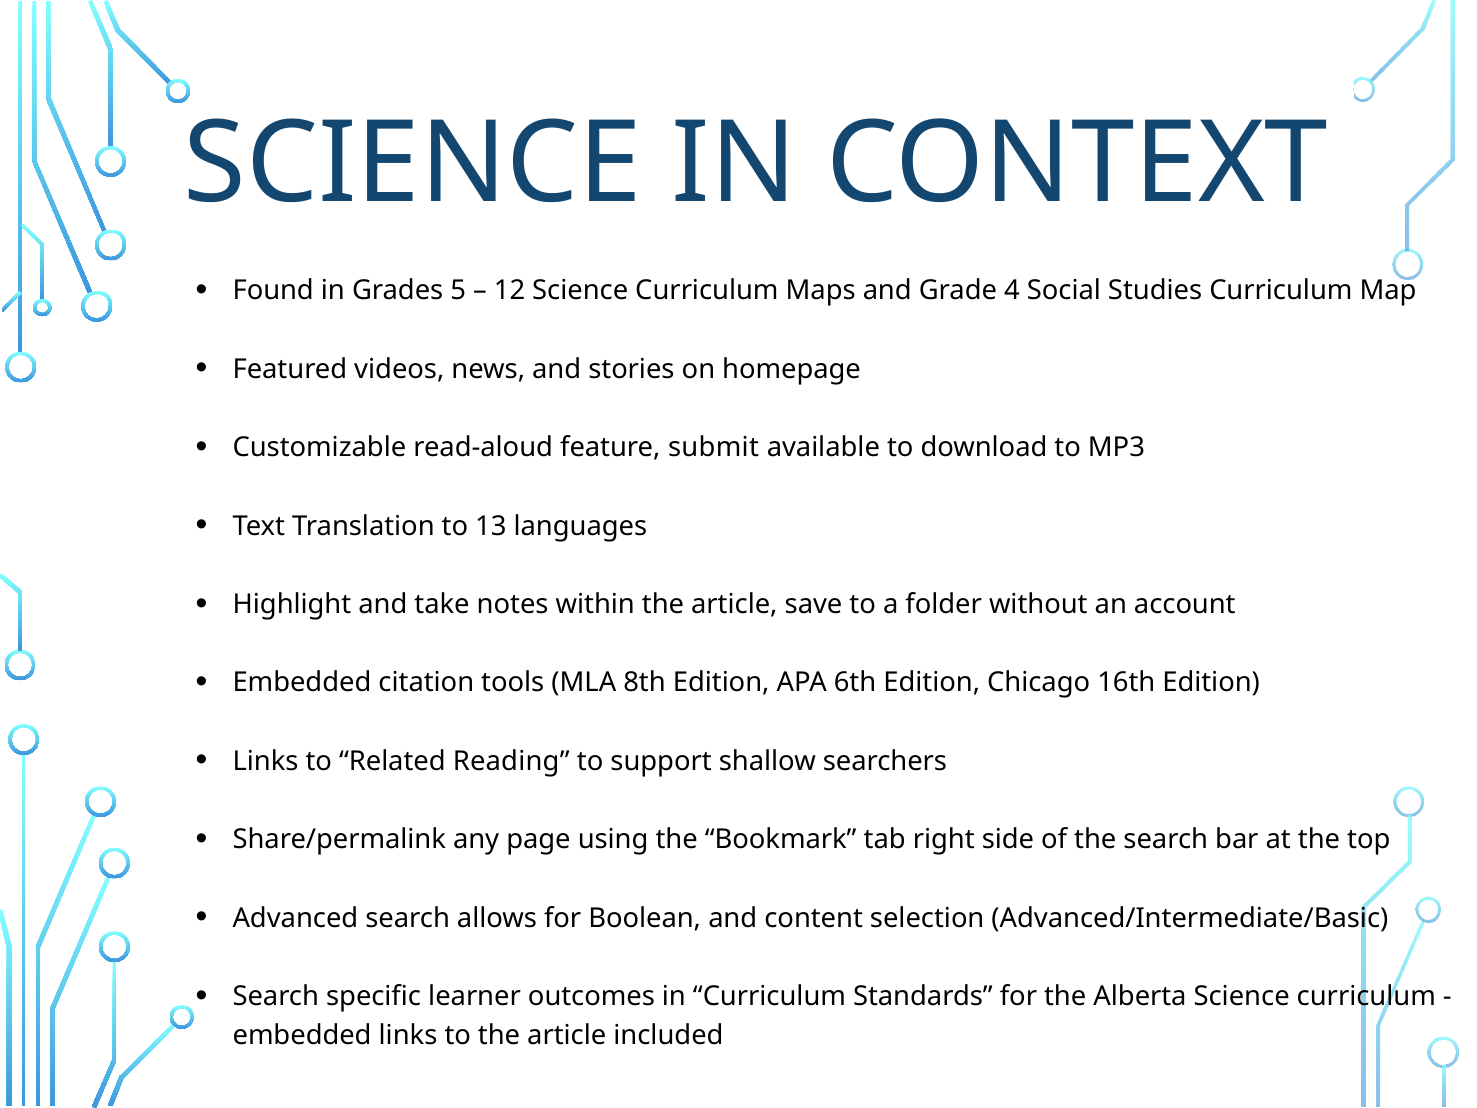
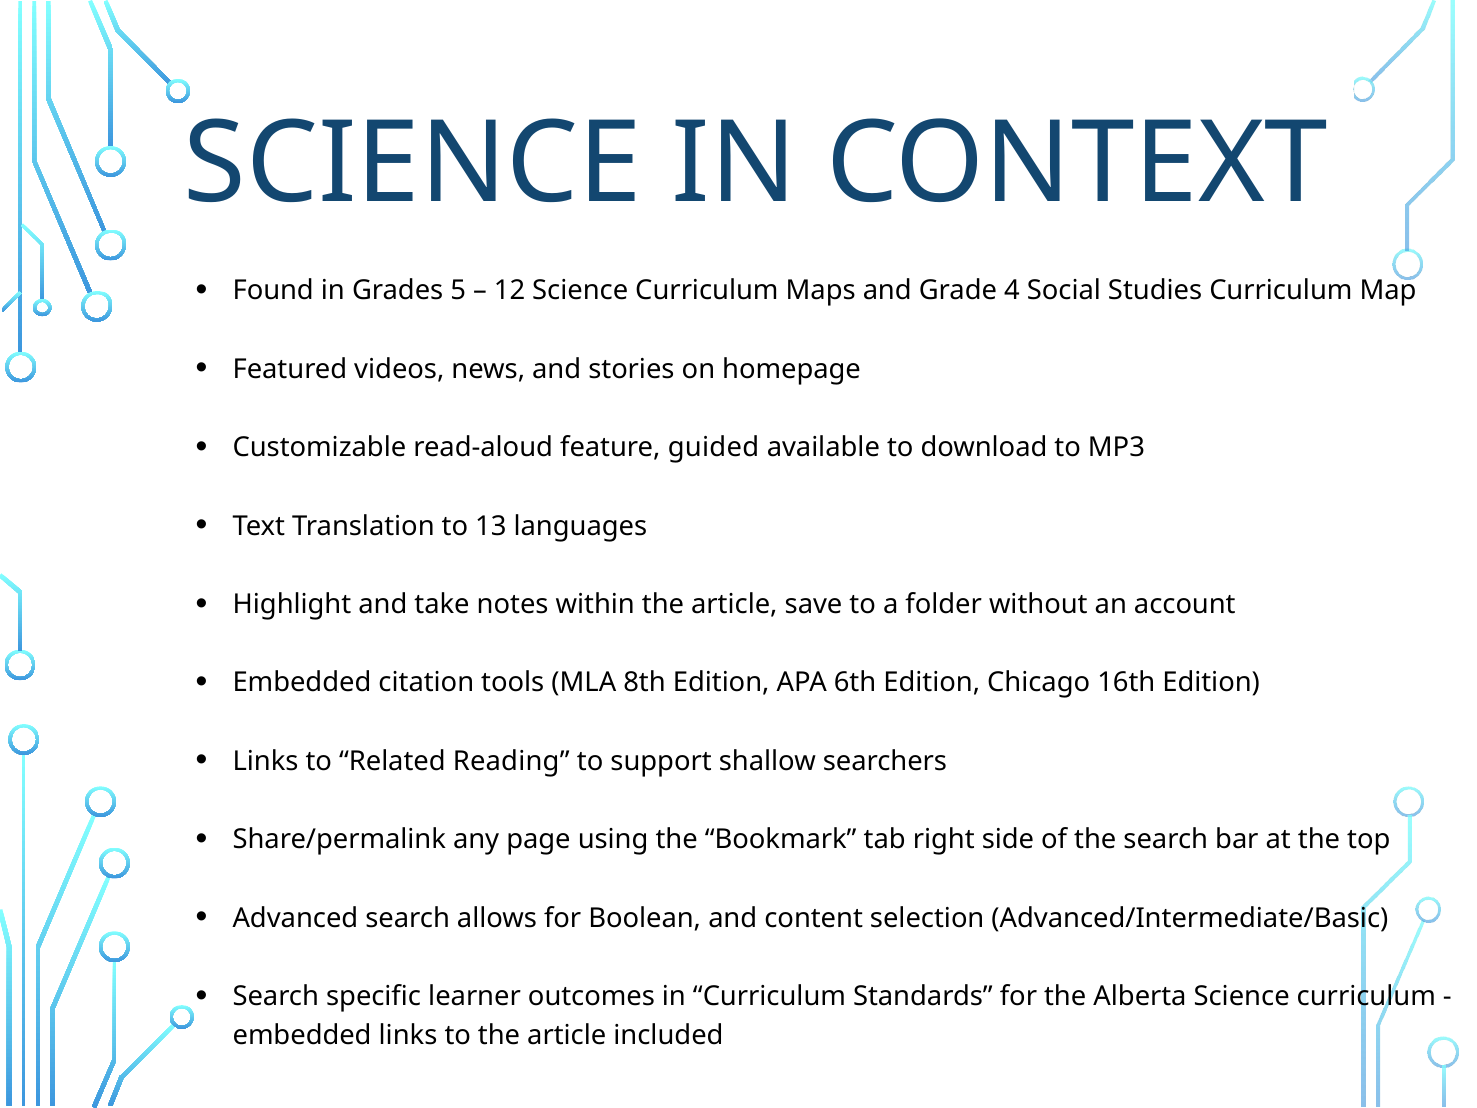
submit: submit -> guided
